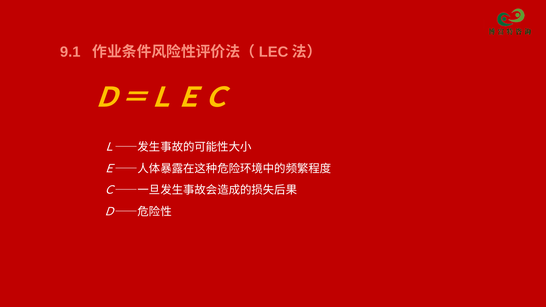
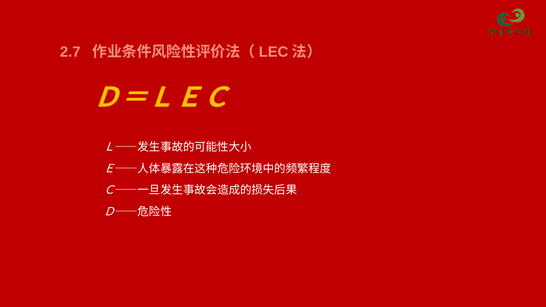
9.1: 9.1 -> 2.7
